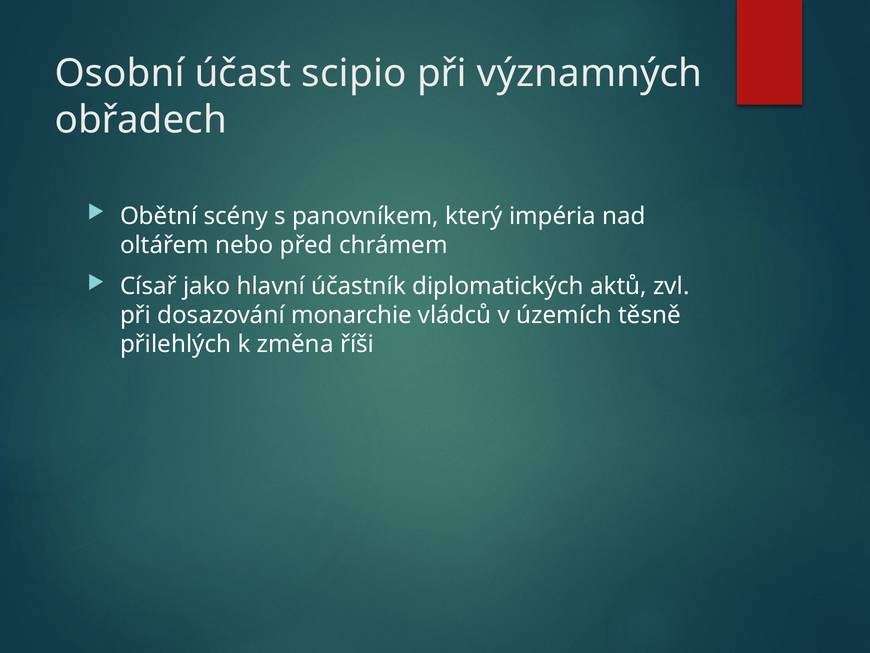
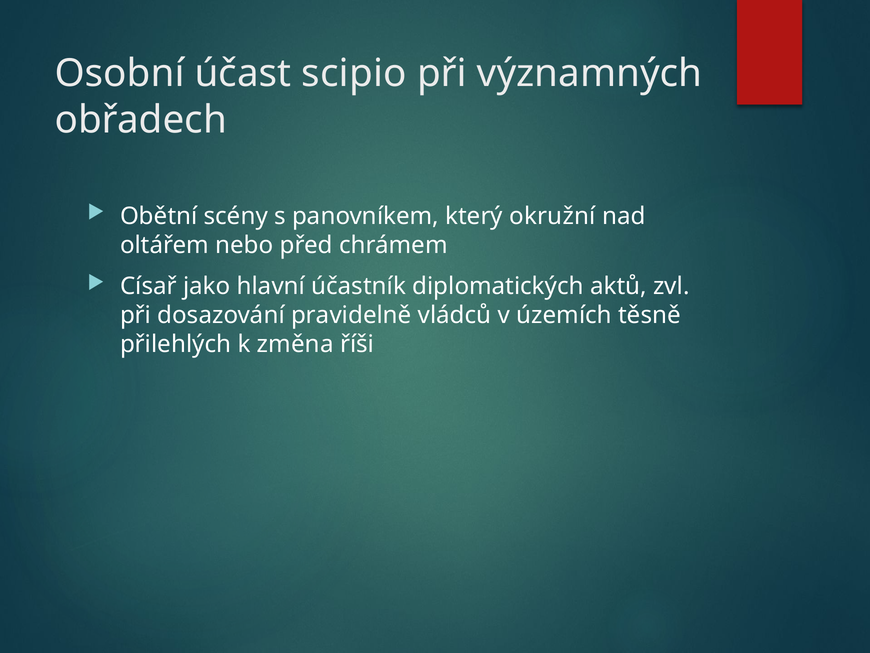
impéria: impéria -> okružní
monarchie: monarchie -> pravidelně
